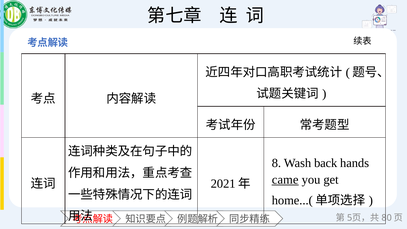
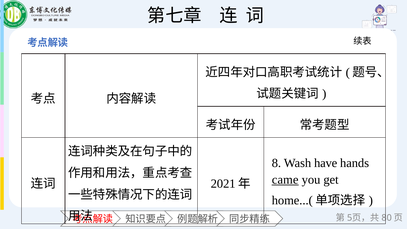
back: back -> have
